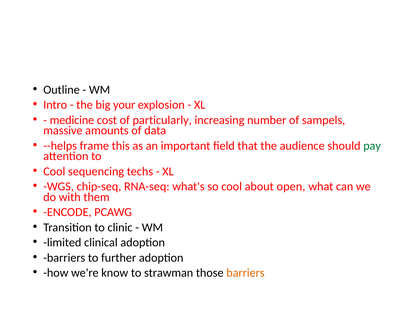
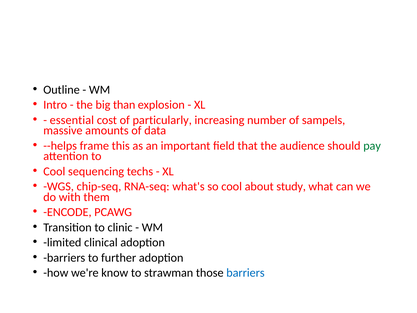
your: your -> than
medicine: medicine -> essential
open: open -> study
barriers at (245, 273) colour: orange -> blue
